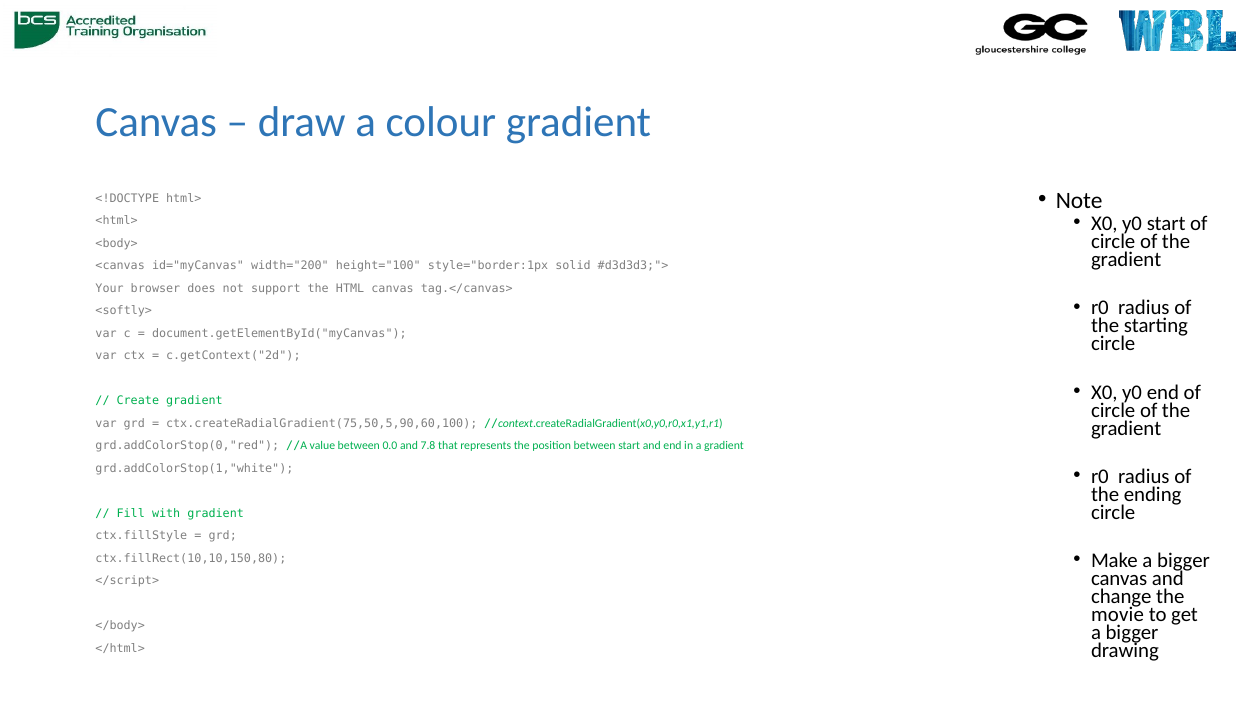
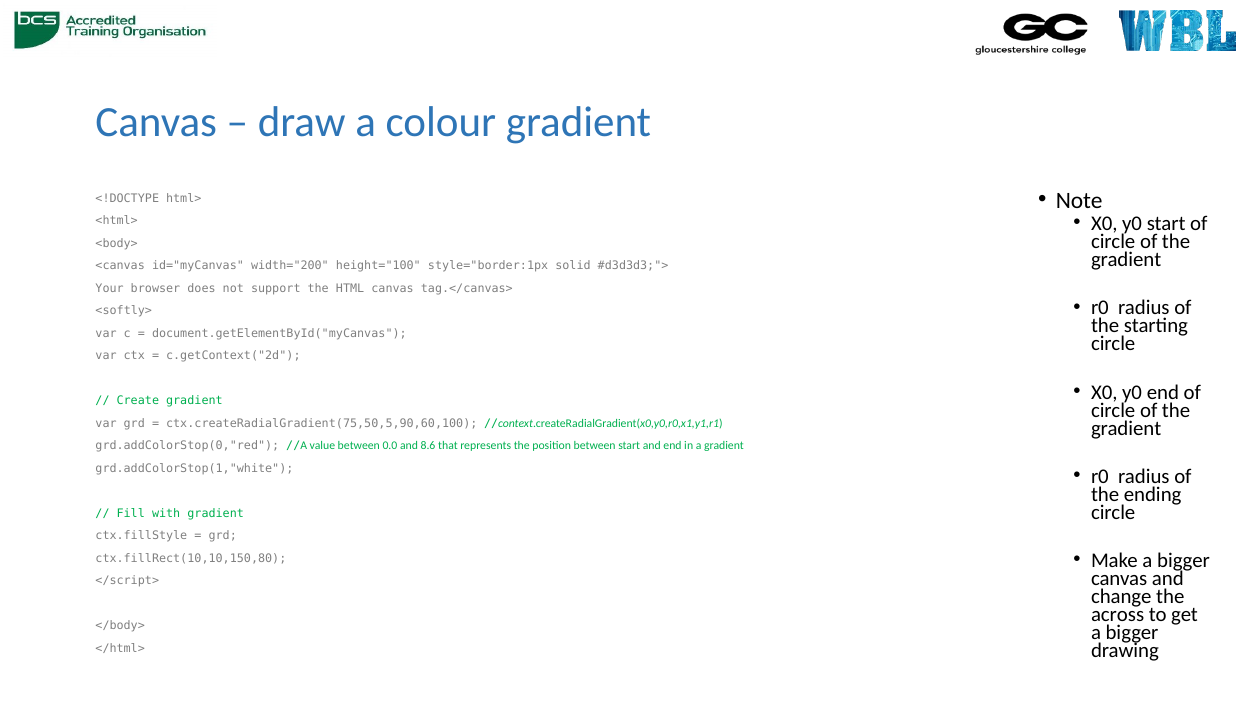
7.8: 7.8 -> 8.6
movie: movie -> across
